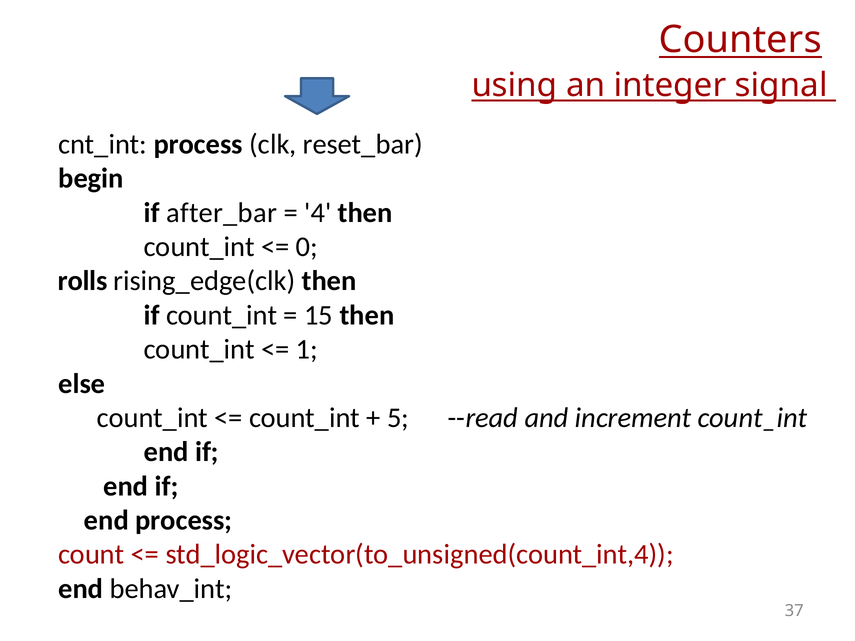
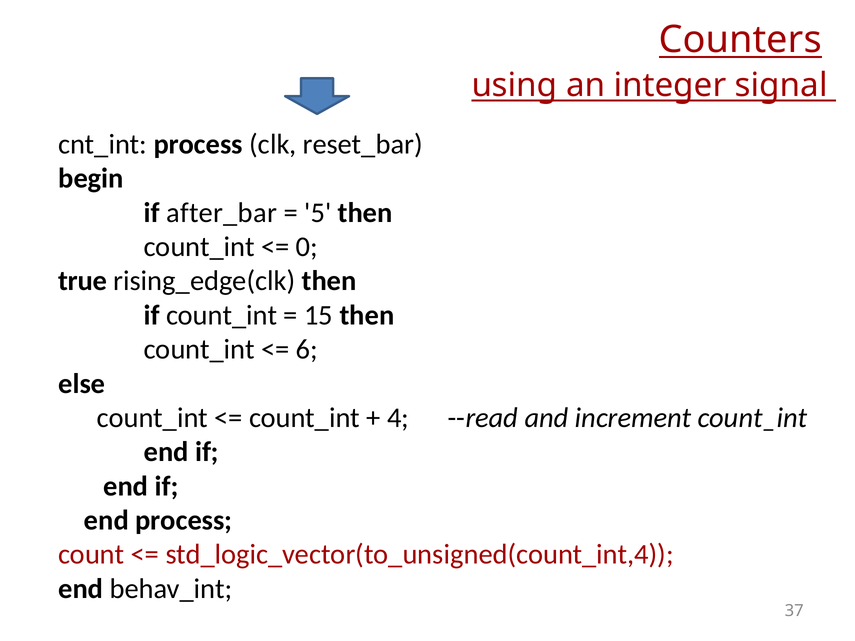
4: 4 -> 5
rolls: rolls -> true
1: 1 -> 6
5: 5 -> 4
